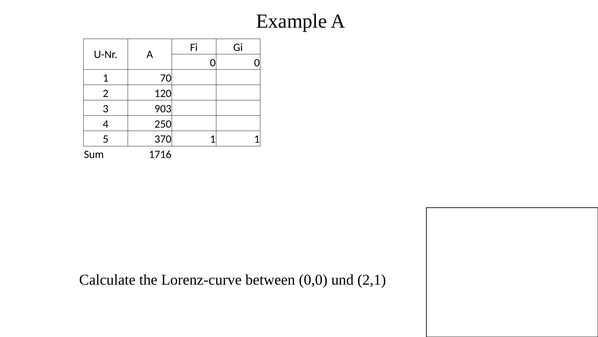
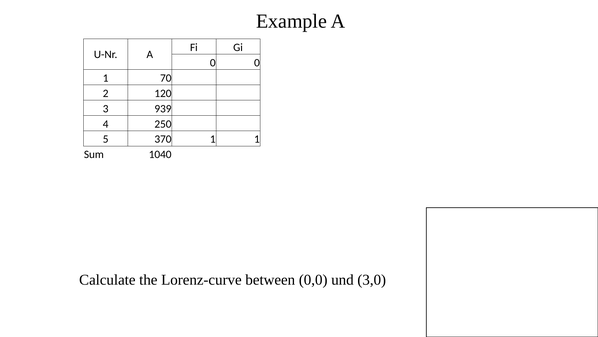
903: 903 -> 939
1716: 1716 -> 1040
2,1: 2,1 -> 3,0
